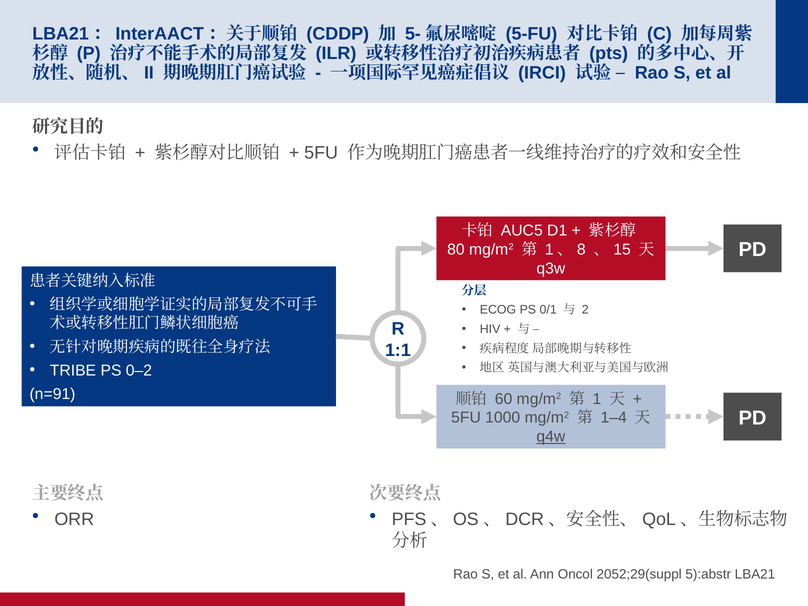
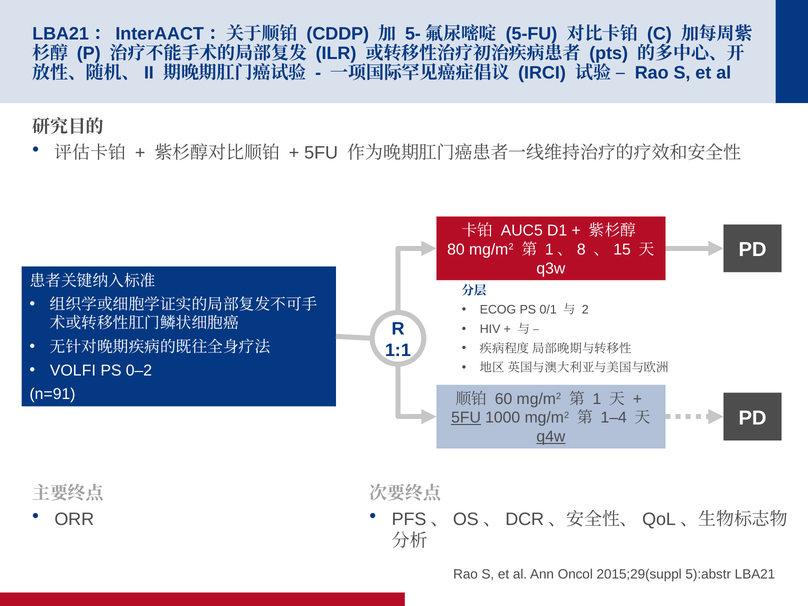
TRIBE: TRIBE -> VOLFI
5FU at (466, 418) underline: none -> present
2052;29(suppl: 2052;29(suppl -> 2015;29(suppl
